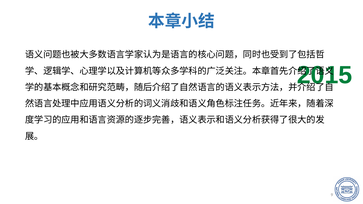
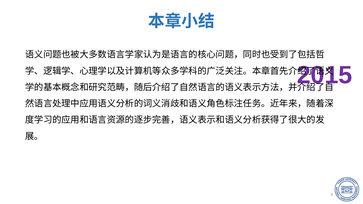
2015 colour: green -> purple
